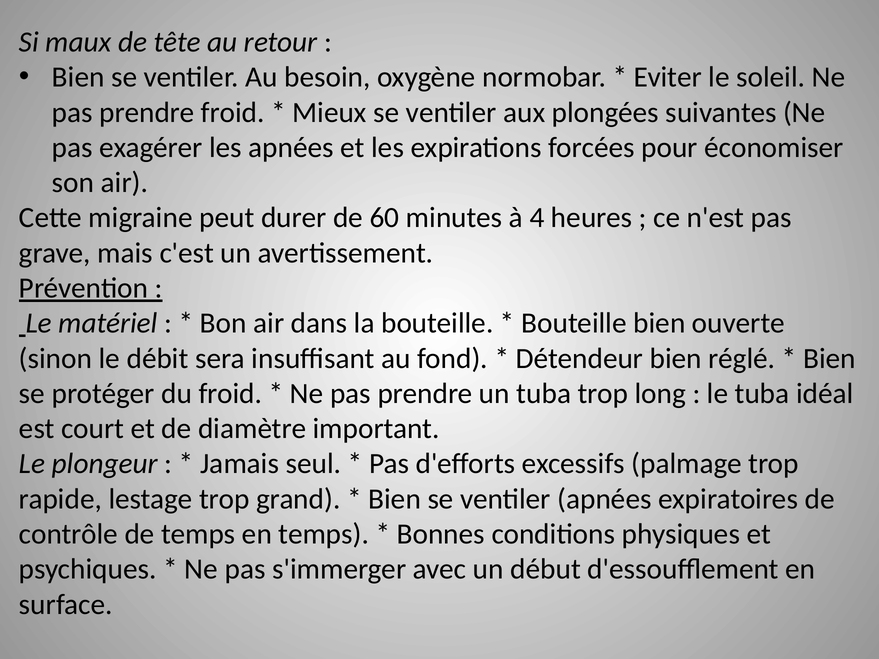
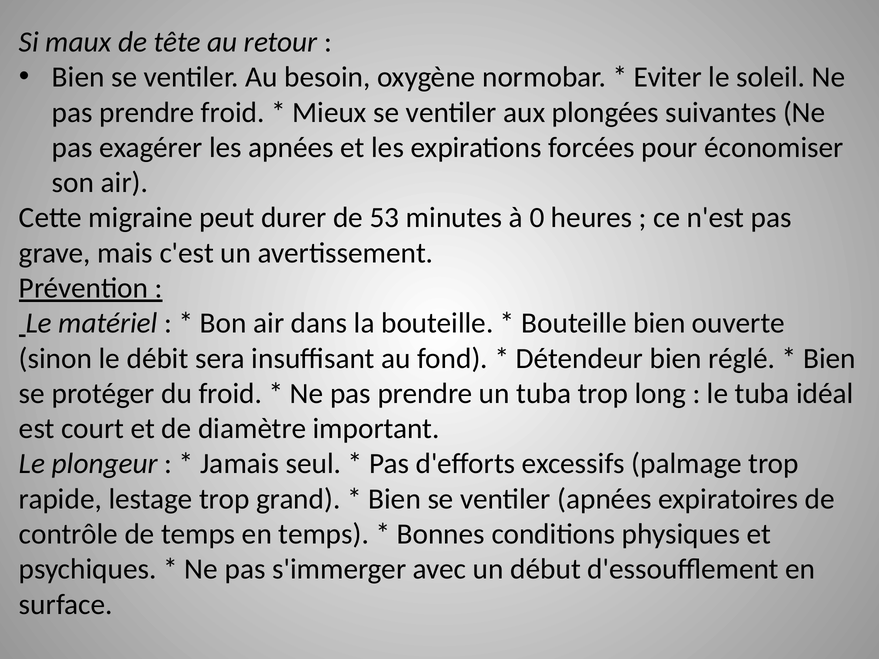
60: 60 -> 53
4: 4 -> 0
